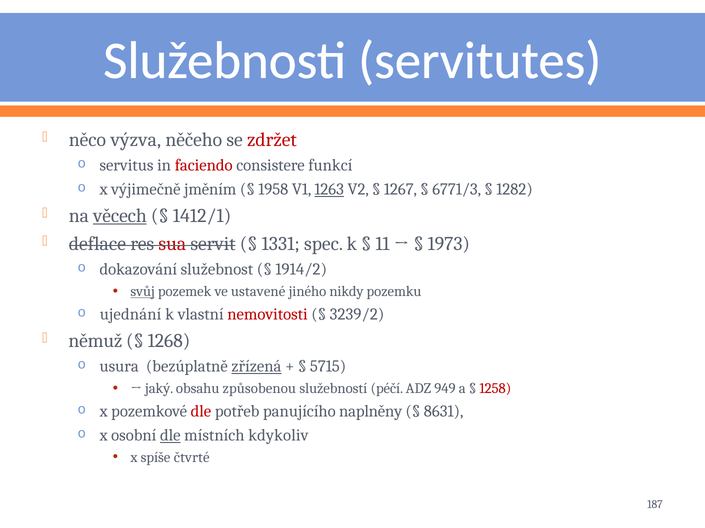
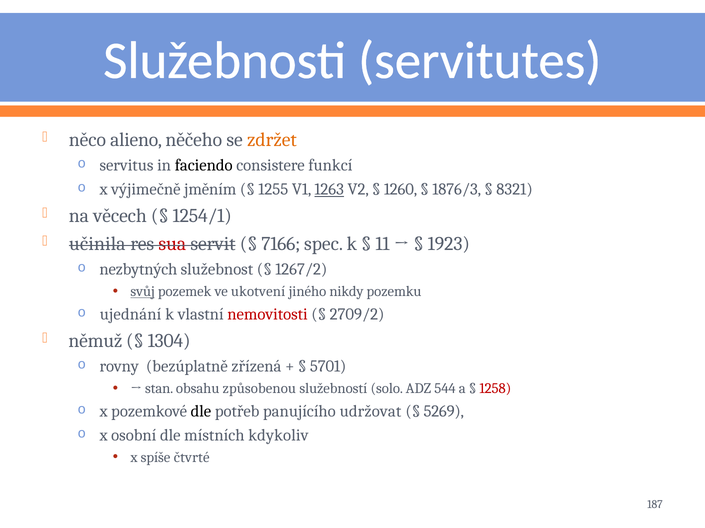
výzva: výzva -> alieno
zdržet colour: red -> orange
faciendo colour: red -> black
1958: 1958 -> 1255
1267: 1267 -> 1260
6771/3: 6771/3 -> 1876/3
1282: 1282 -> 8321
věcech underline: present -> none
1412/1: 1412/1 -> 1254/1
deflace: deflace -> učinila
1331: 1331 -> 7166
1973: 1973 -> 1923
dokazování: dokazování -> nezbytných
1914/2: 1914/2 -> 1267/2
ustavené: ustavené -> ukotvení
3239/2: 3239/2 -> 2709/2
1268: 1268 -> 1304
usura: usura -> rovny
zřízená underline: present -> none
5715: 5715 -> 5701
jaký: jaký -> stan
péčí: péčí -> solo
949: 949 -> 544
dle at (201, 412) colour: red -> black
naplněny: naplněny -> udržovat
8631: 8631 -> 5269
dle at (170, 436) underline: present -> none
